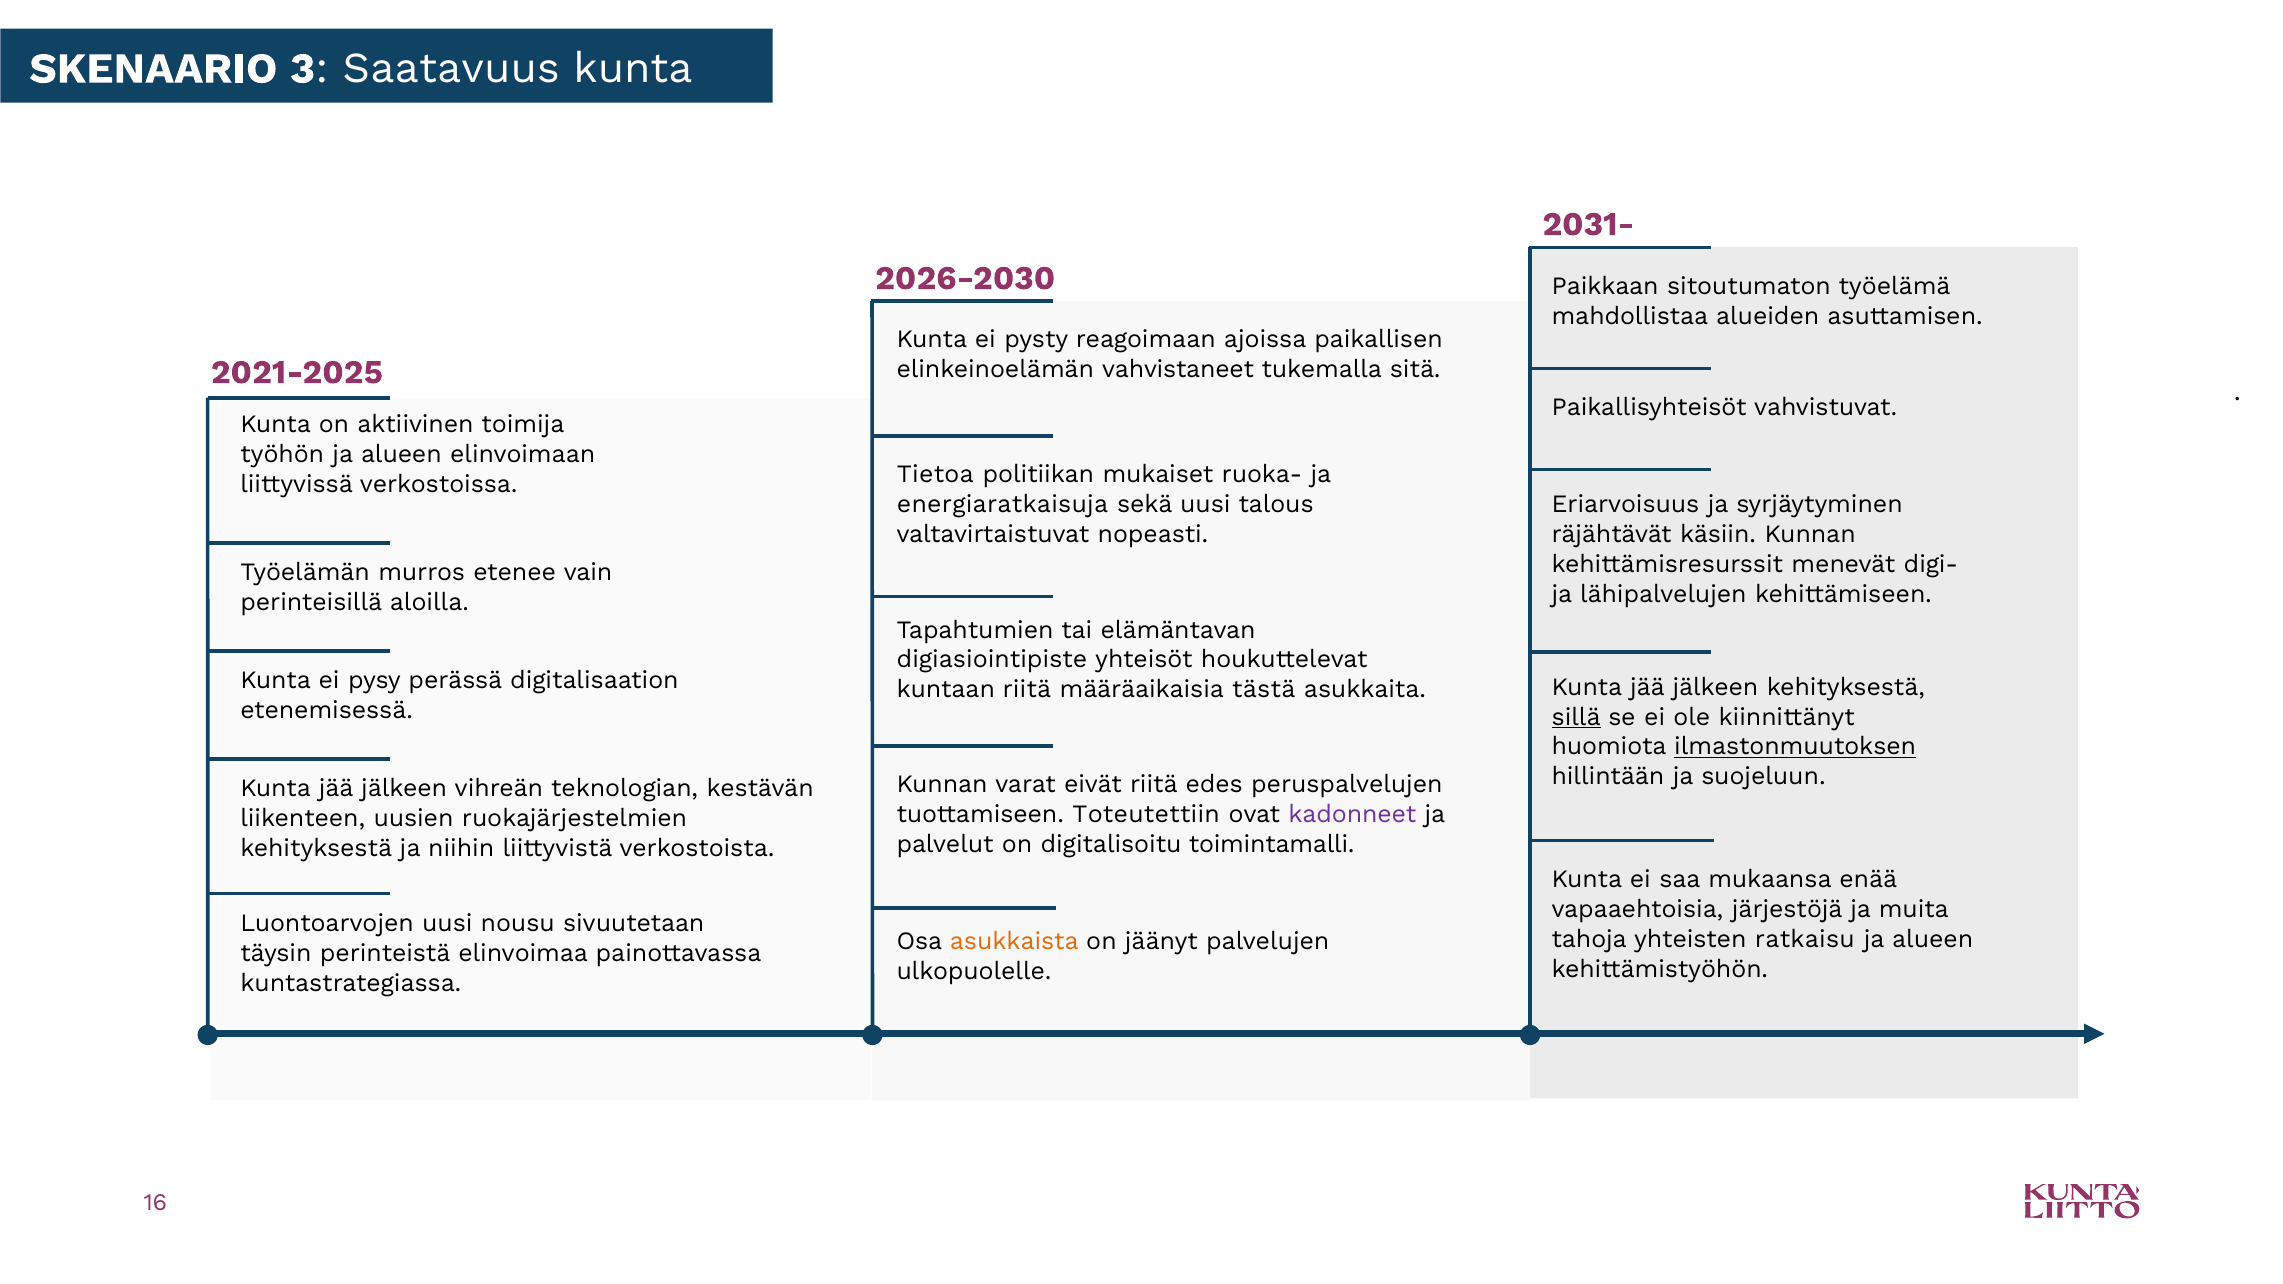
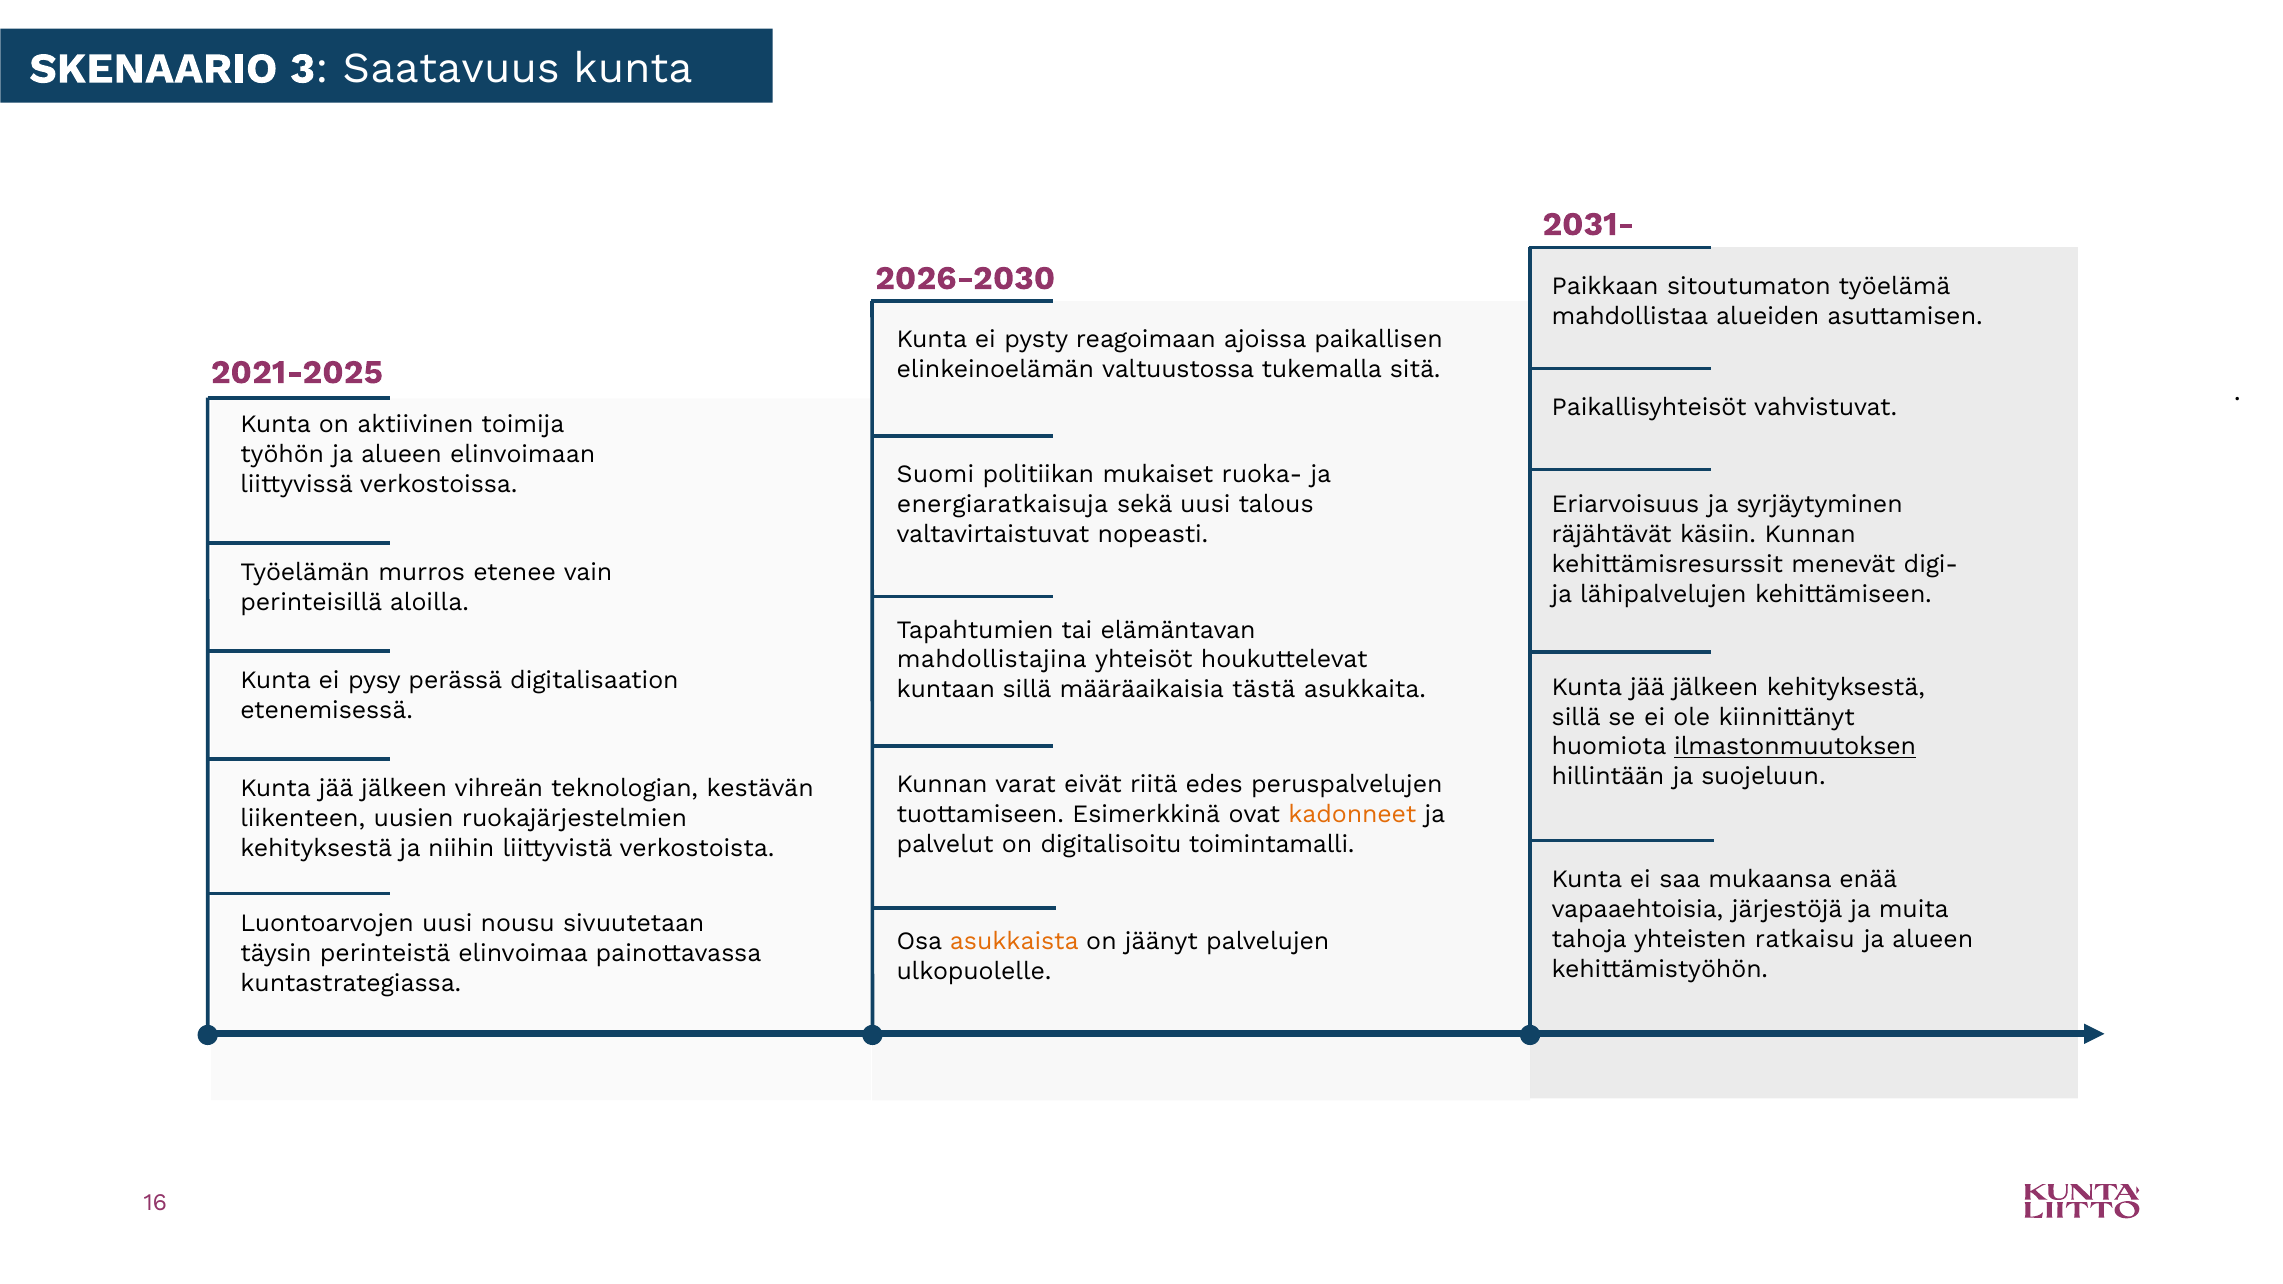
vahvistaneet: vahvistaneet -> valtuustossa
Tietoa: Tietoa -> Suomi
digiasiointipiste: digiasiointipiste -> mahdollistajina
kuntaan riitä: riitä -> sillä
sillä at (1576, 717) underline: present -> none
Toteutettiin: Toteutettiin -> Esimerkkinä
kadonneet colour: purple -> orange
